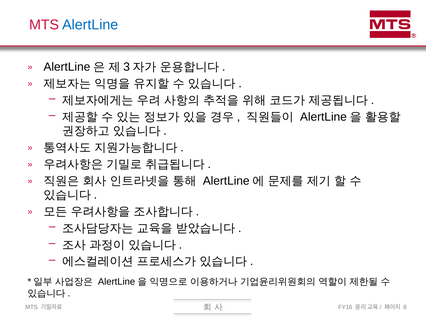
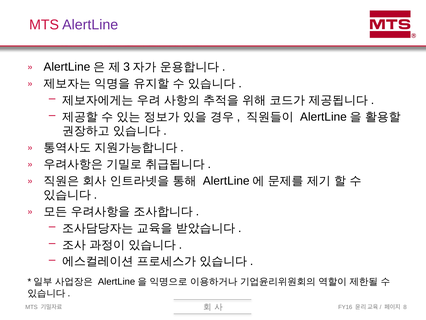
AlertLine colour: blue -> purple
